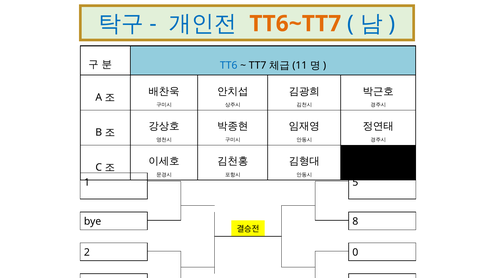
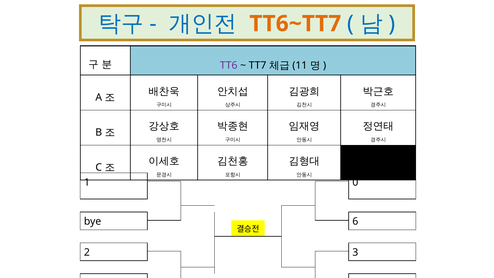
TT6 colour: blue -> purple
5: 5 -> 0
8: 8 -> 6
2 0: 0 -> 3
